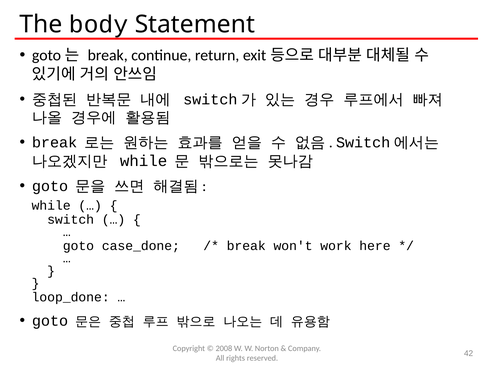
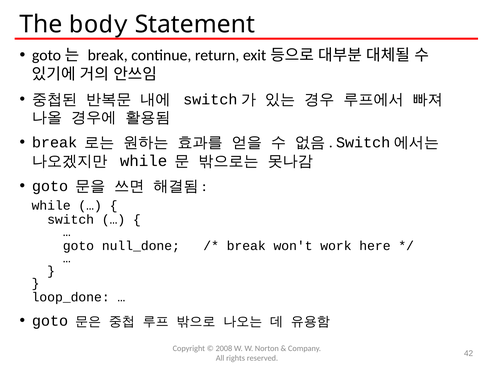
case_done: case_done -> null_done
